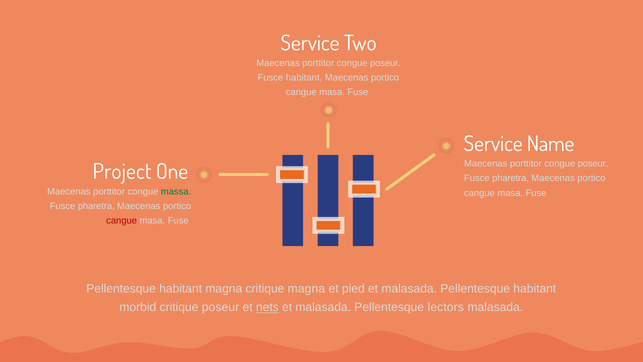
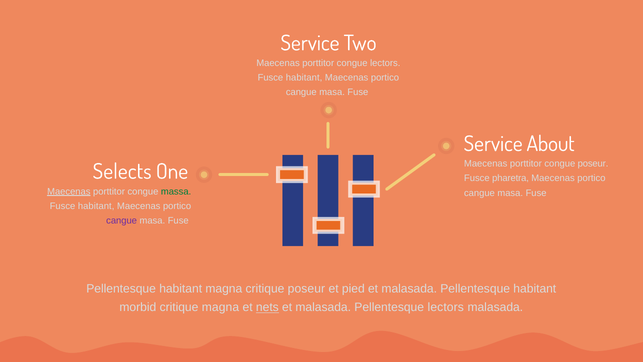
poseur at (385, 63): poseur -> lectors
Name: Name -> About
Project: Project -> Selects
Maecenas at (69, 191) underline: none -> present
pharetra at (96, 206): pharetra -> habitant
cangue at (122, 221) colour: red -> purple
critique magna: magna -> poseur
critique poseur: poseur -> magna
